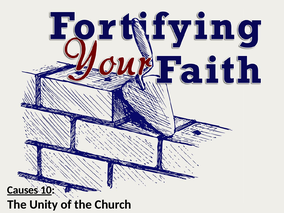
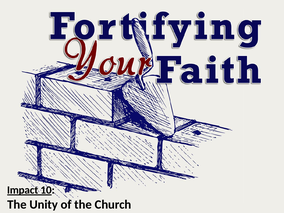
Causes: Causes -> Impact
